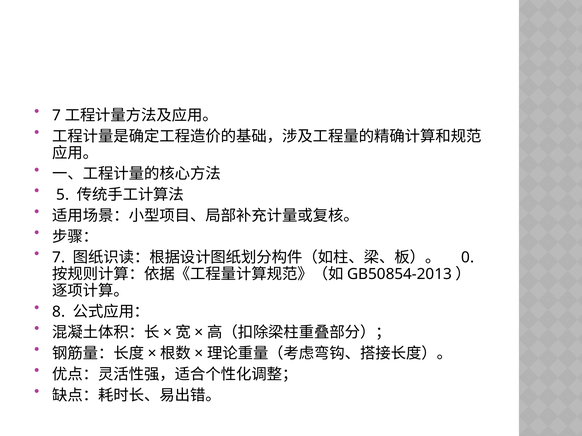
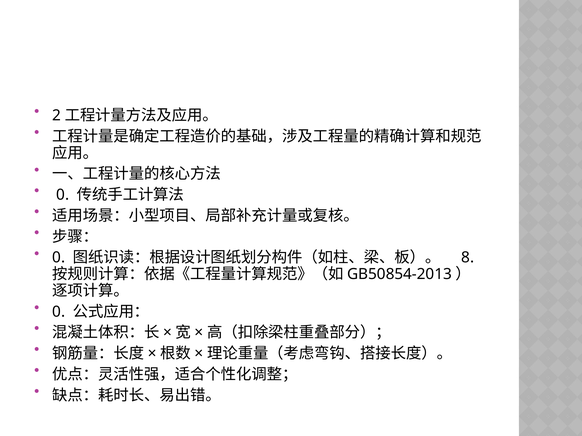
7 at (57, 116): 7 -> 2
5 at (63, 195): 5 -> 0
7 at (59, 258): 7 -> 0
0: 0 -> 8
8 at (59, 312): 8 -> 0
